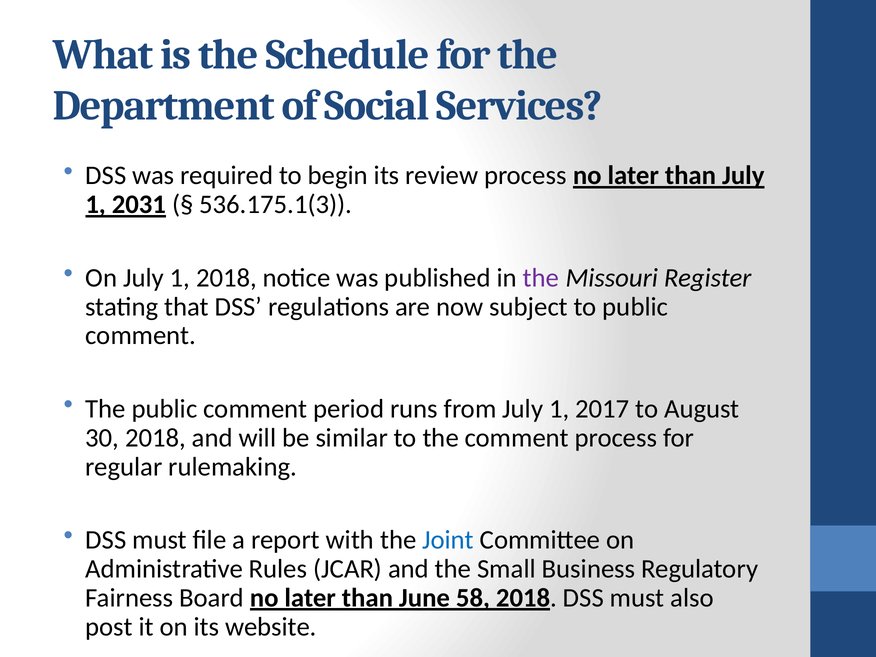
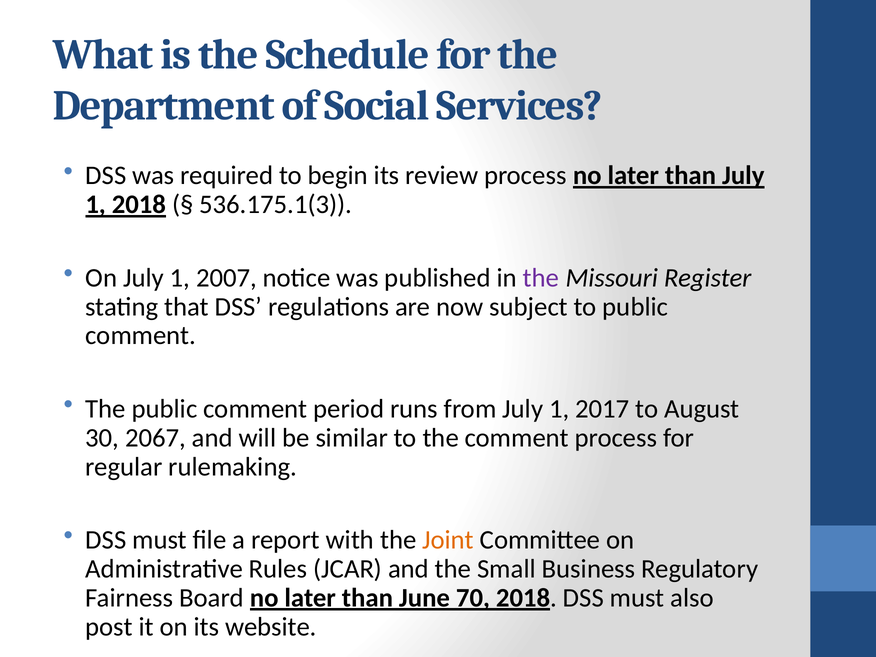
1 2031: 2031 -> 2018
1 2018: 2018 -> 2007
30 2018: 2018 -> 2067
Joint colour: blue -> orange
58: 58 -> 70
